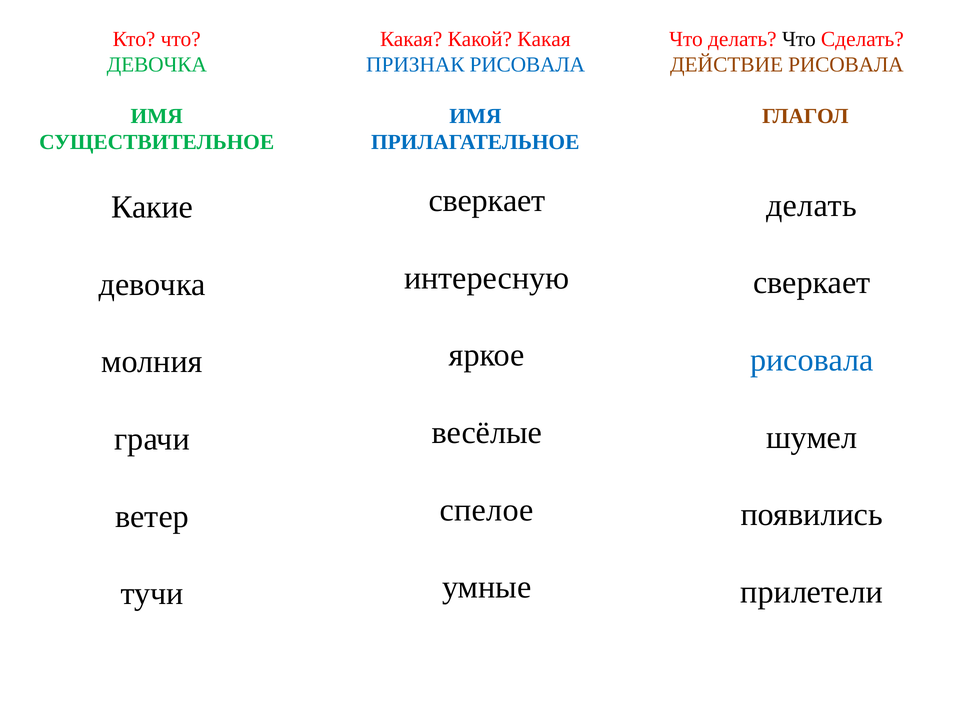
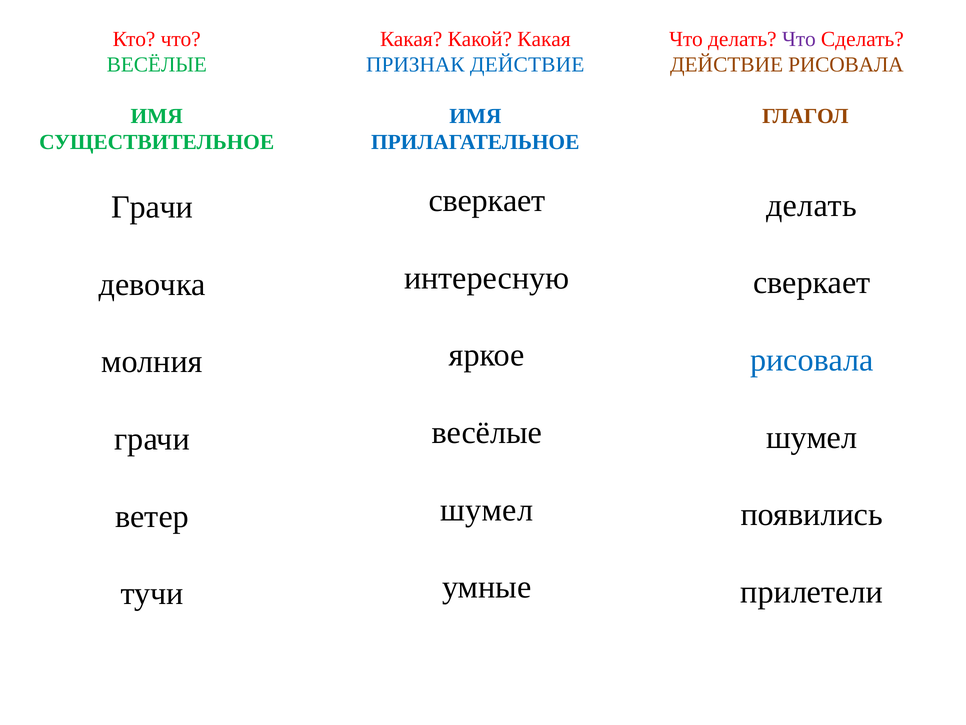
Что at (799, 39) colour: black -> purple
ДЕВОЧКА at (157, 65): ДЕВОЧКА -> ВЕСЁЛЫЕ
ПРИЗНАК РИСОВАЛА: РИСОВАЛА -> ДЕЙСТВИЕ
Какие at (152, 207): Какие -> Грачи
спелое at (487, 510): спелое -> шумел
